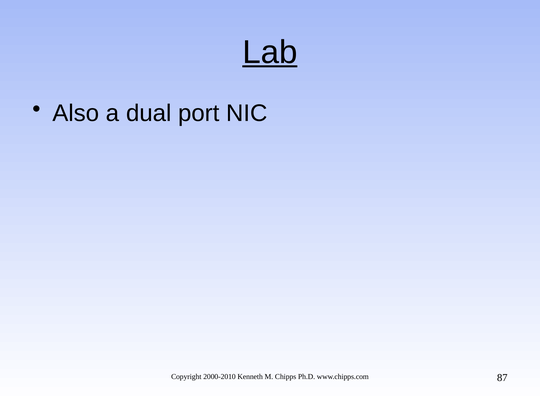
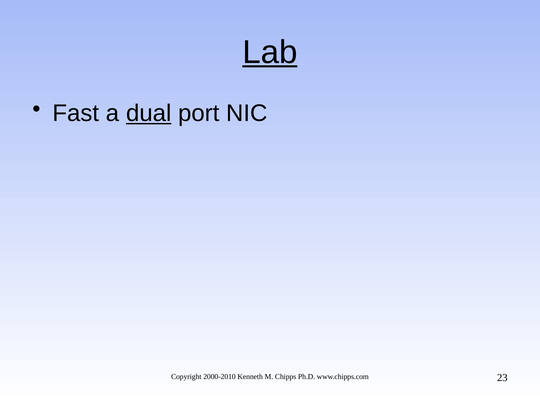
Also: Also -> Fast
dual underline: none -> present
87: 87 -> 23
